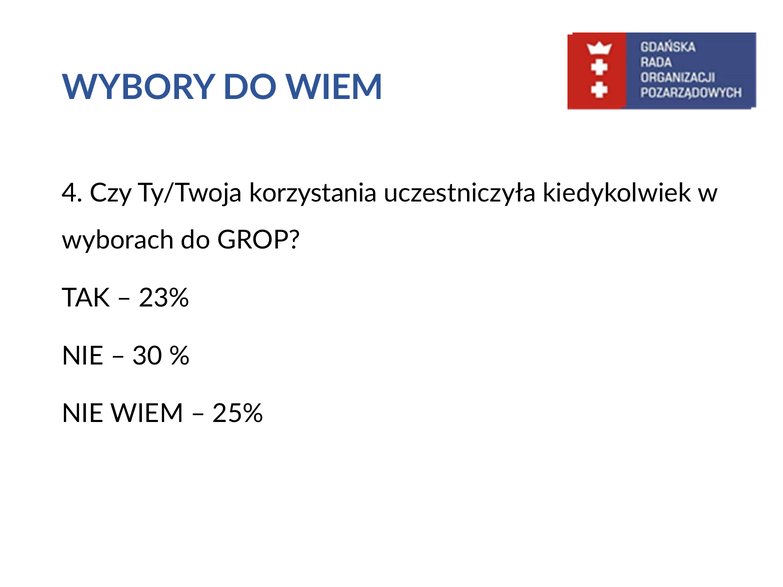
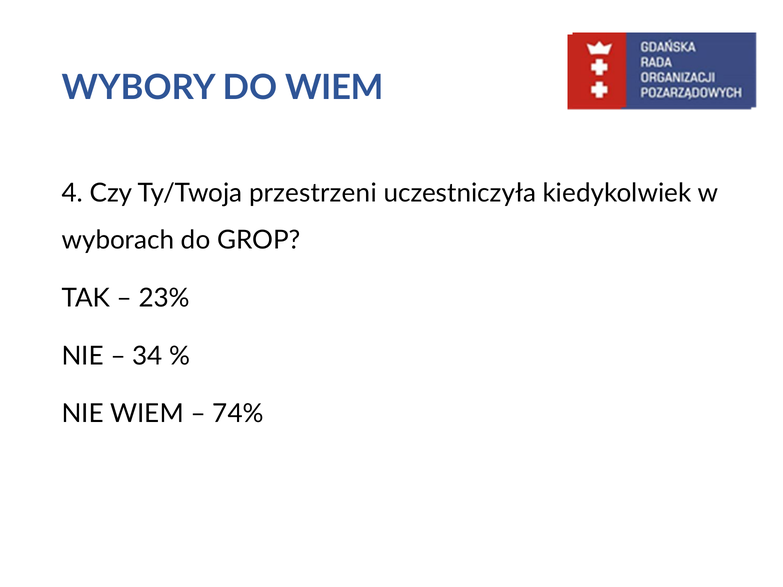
korzystania: korzystania -> przestrzeni
30: 30 -> 34
25%: 25% -> 74%
